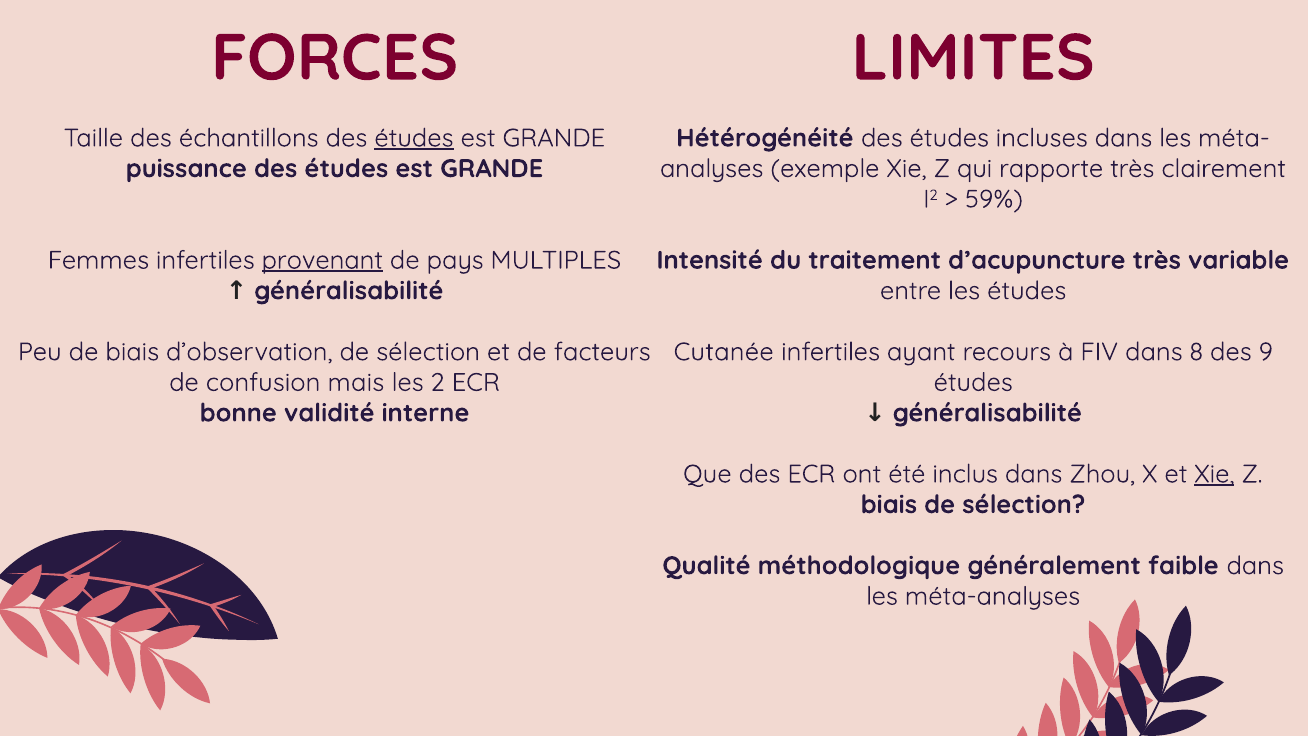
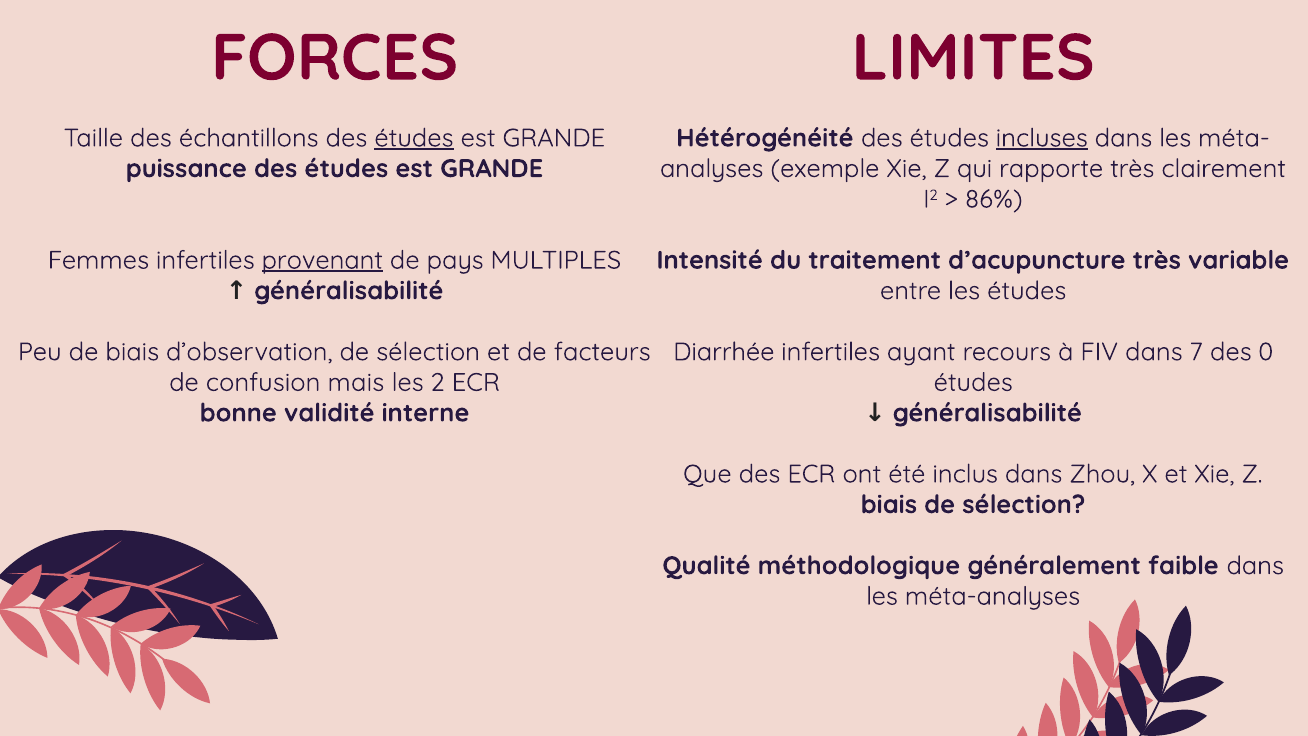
incluses underline: none -> present
59%: 59% -> 86%
Cutanée: Cutanée -> Diarrhée
8: 8 -> 7
9: 9 -> 0
Xie at (1214, 474) underline: present -> none
